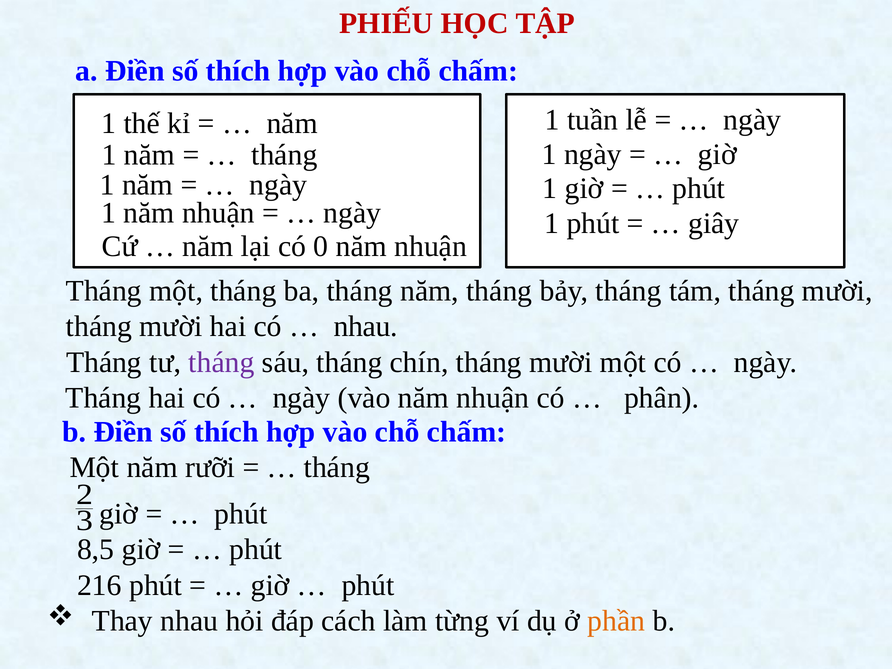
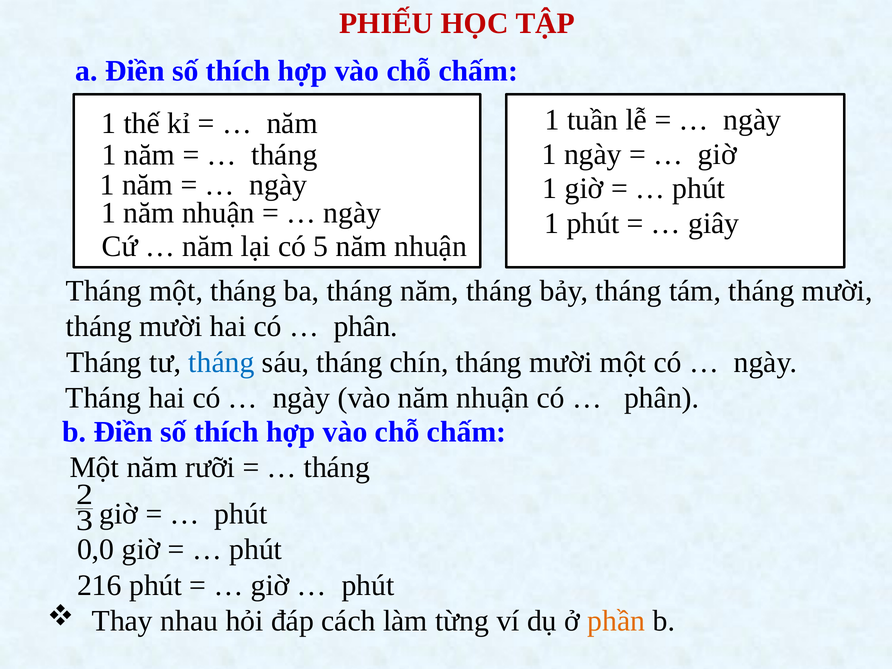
0: 0 -> 5
nhau at (366, 327): nhau -> phân
tháng at (221, 363) colour: purple -> blue
8,5: 8,5 -> 0,0
